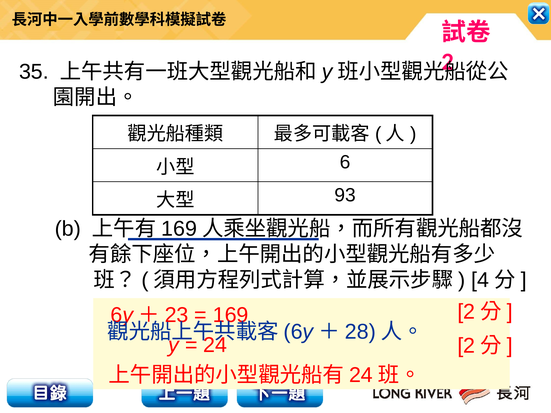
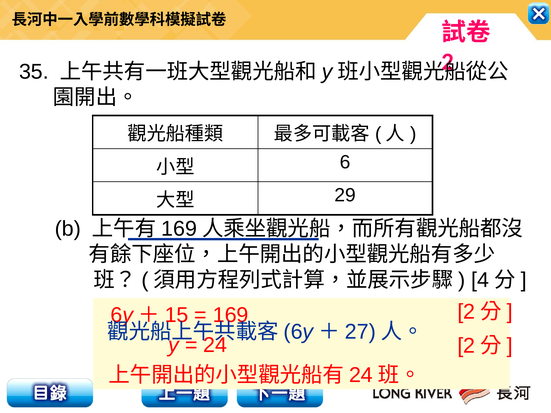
93: 93 -> 29
23: 23 -> 15
28: 28 -> 27
